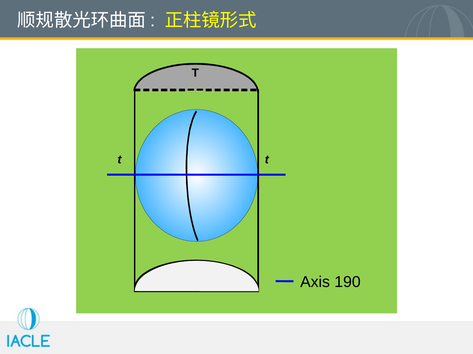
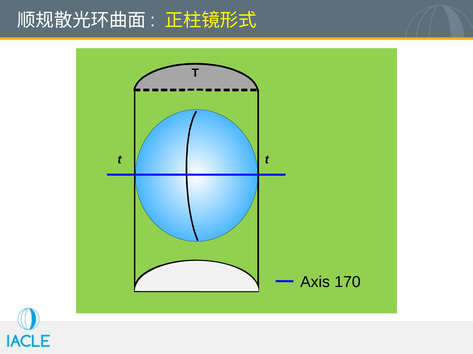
190: 190 -> 170
